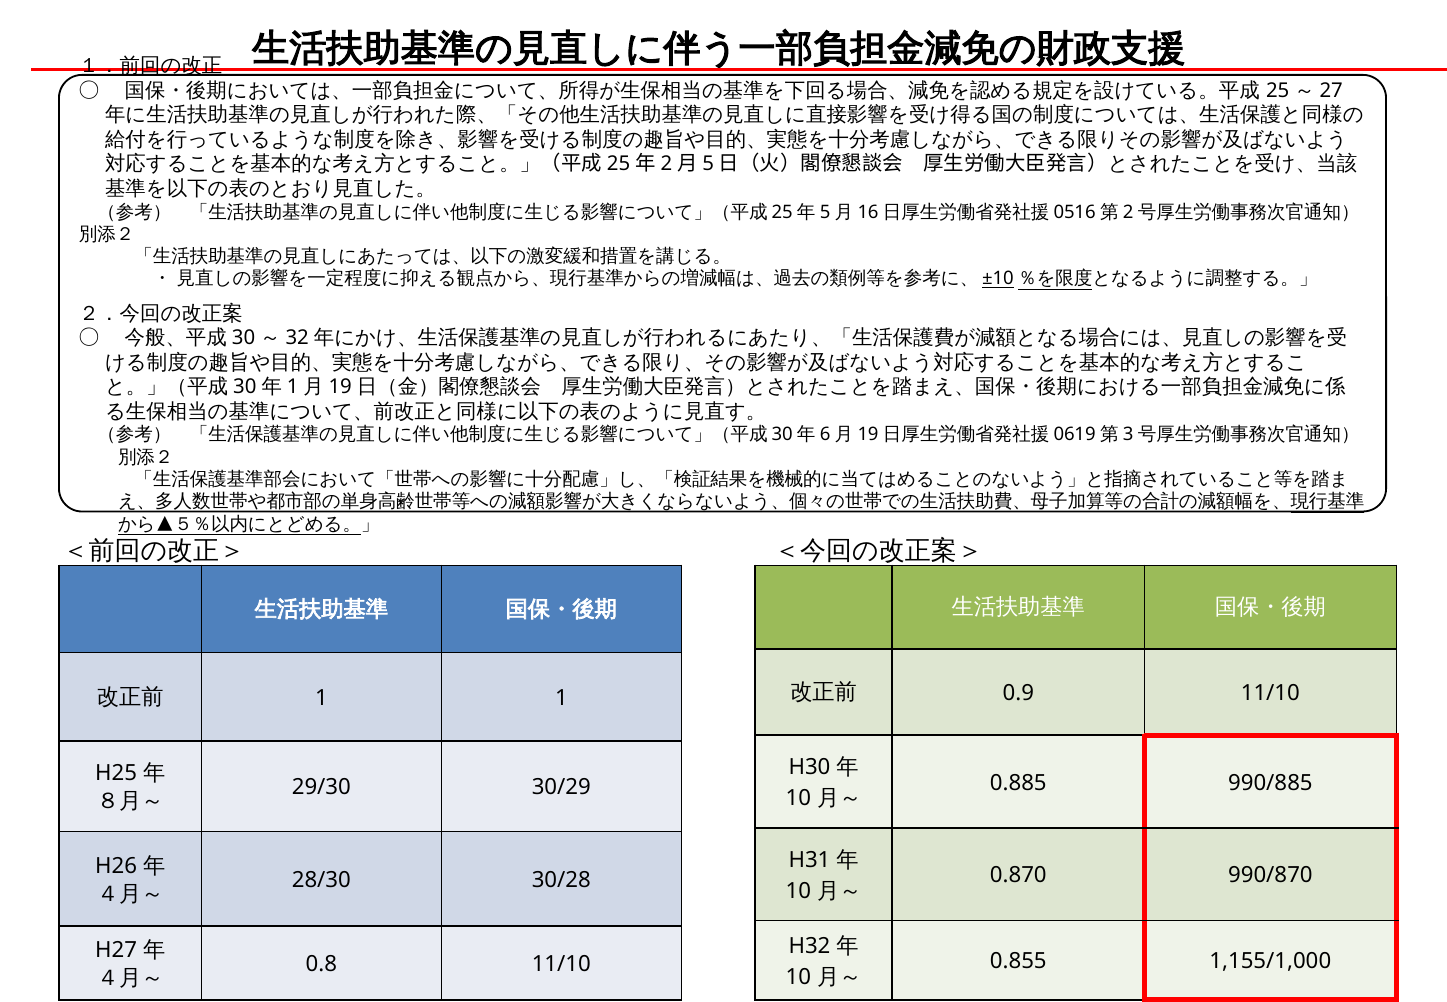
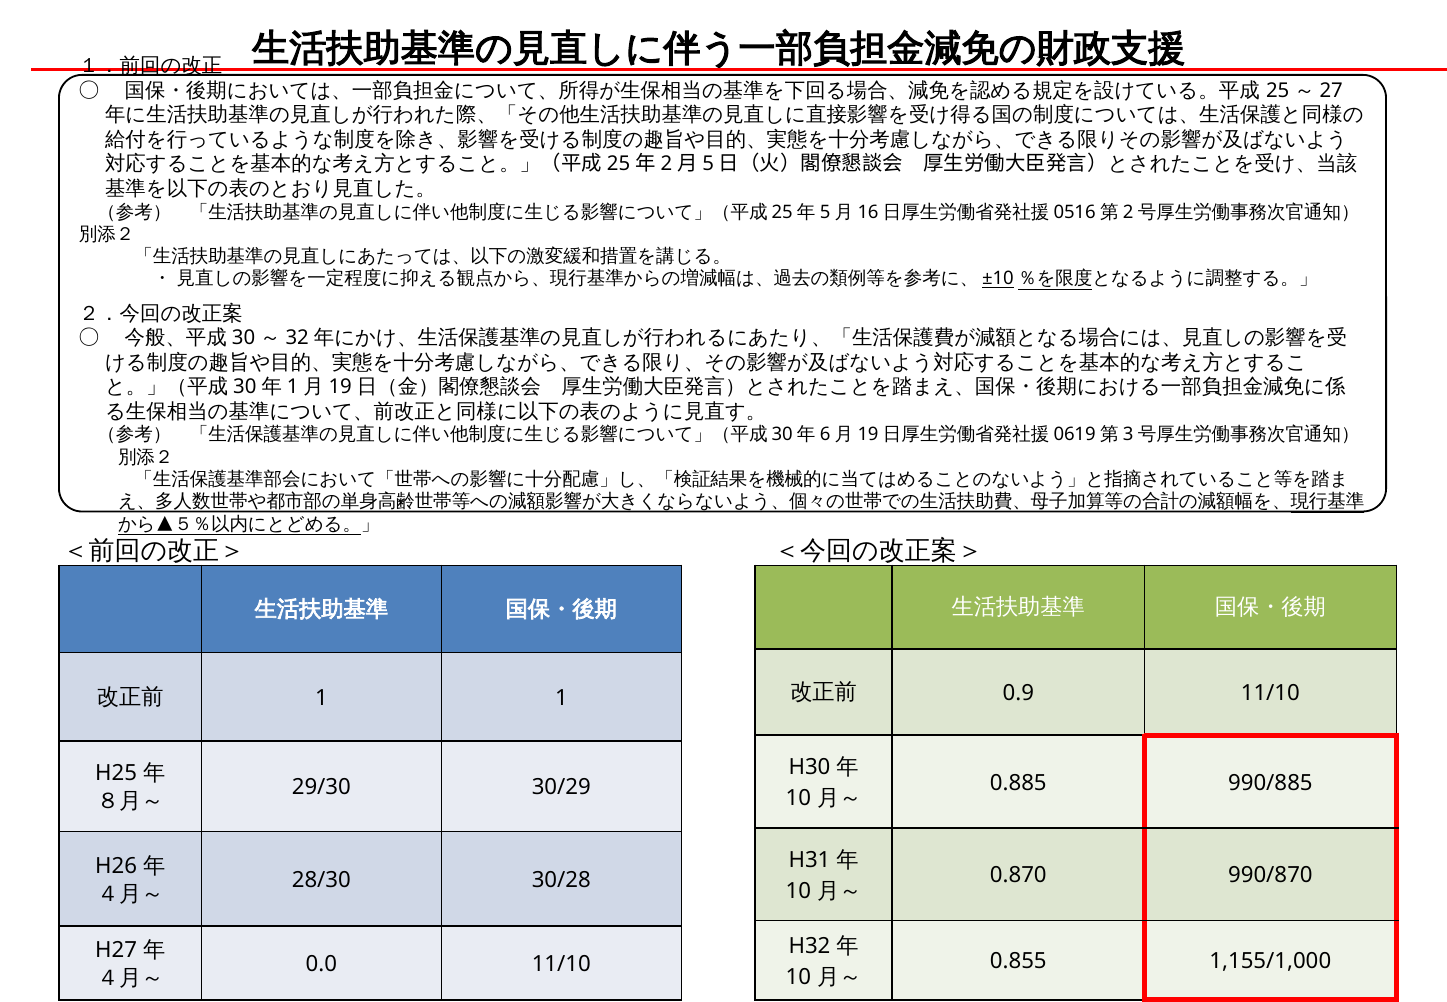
0.8: 0.8 -> 0.0
